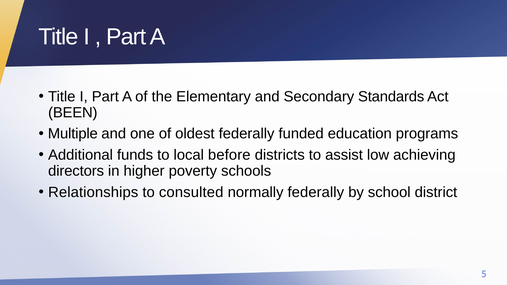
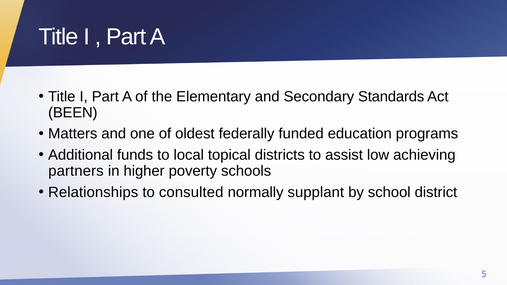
Multiple: Multiple -> Matters
before: before -> topical
directors: directors -> partners
normally federally: federally -> supplant
